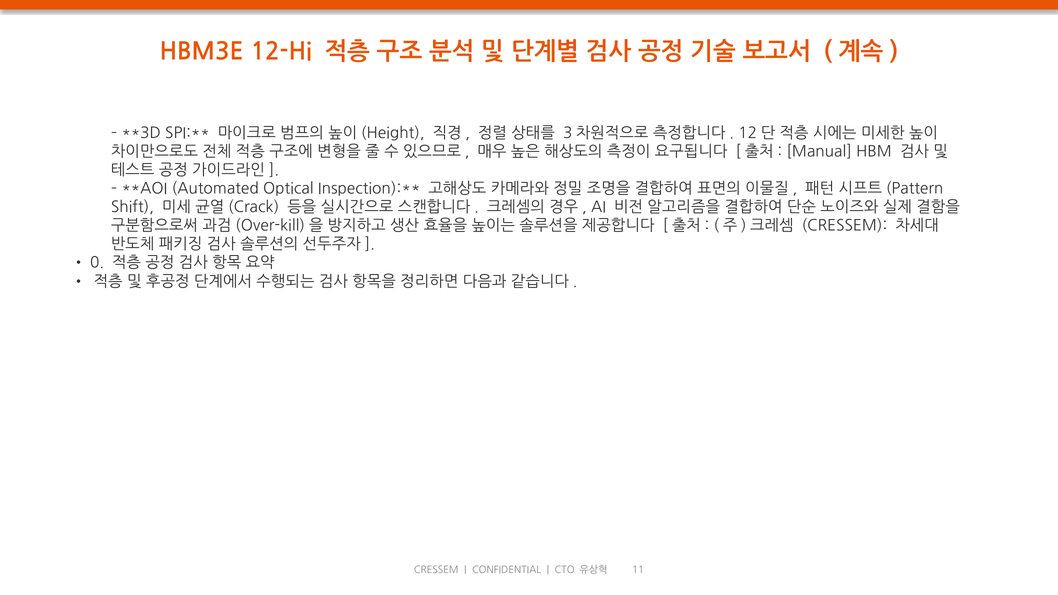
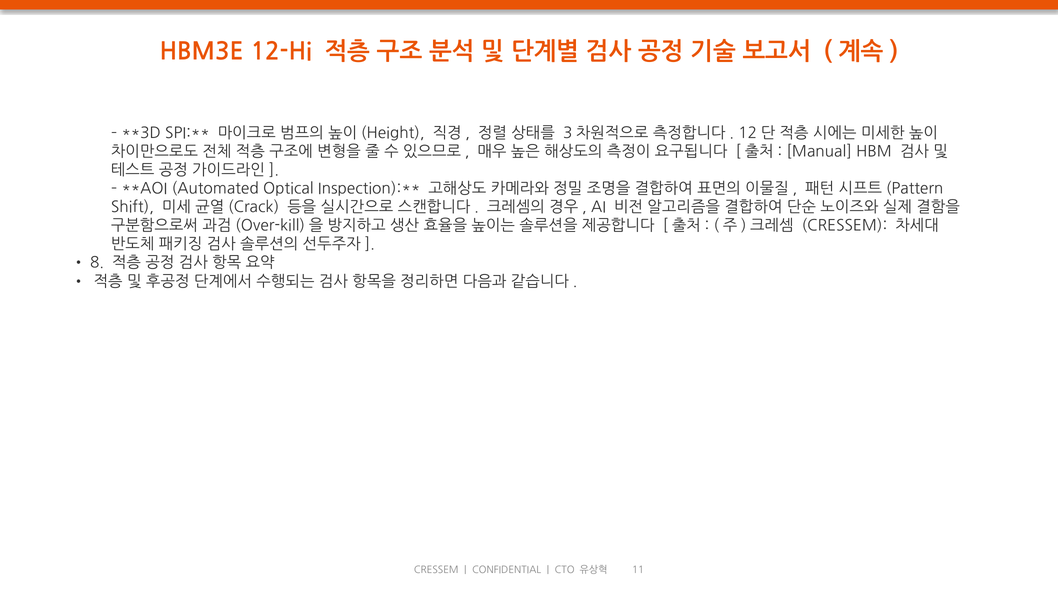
0: 0 -> 8
